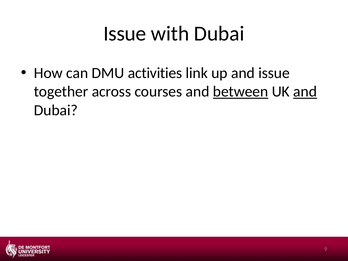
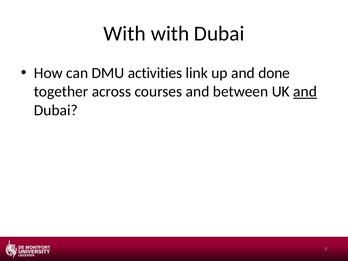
Issue at (125, 34): Issue -> With
and issue: issue -> done
between underline: present -> none
